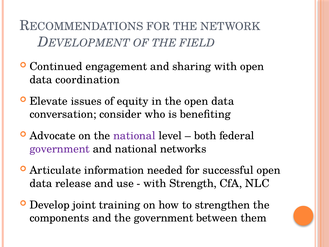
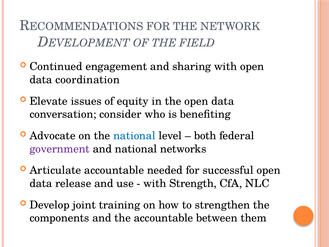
national at (134, 136) colour: purple -> blue
Articulate information: information -> accountable
the government: government -> accountable
